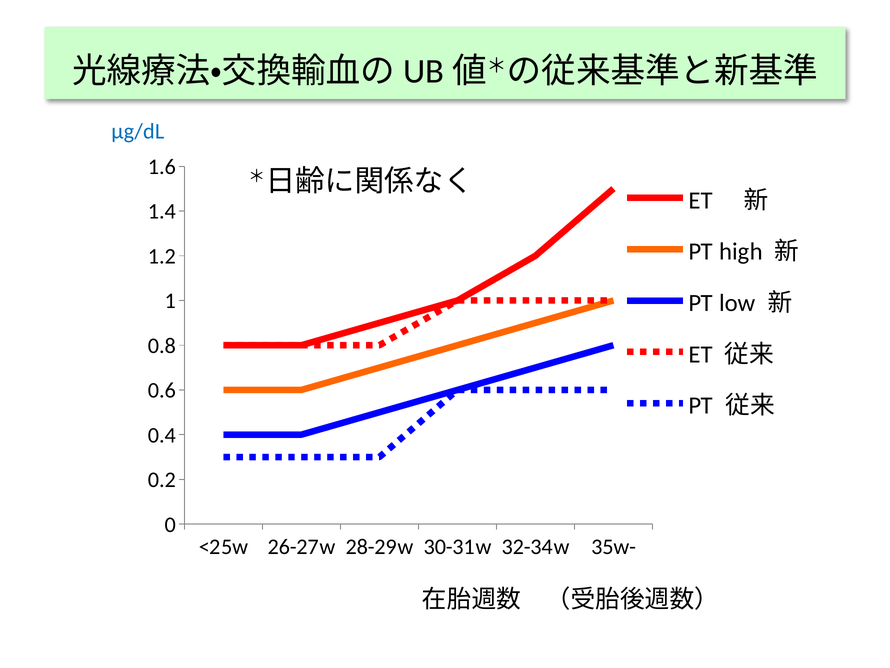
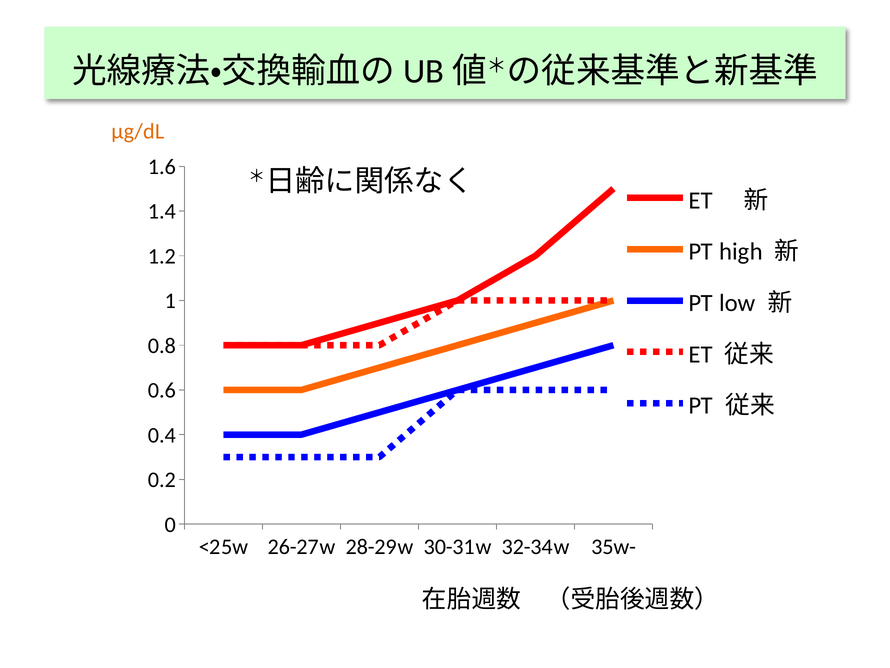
μg/dL colour: blue -> orange
